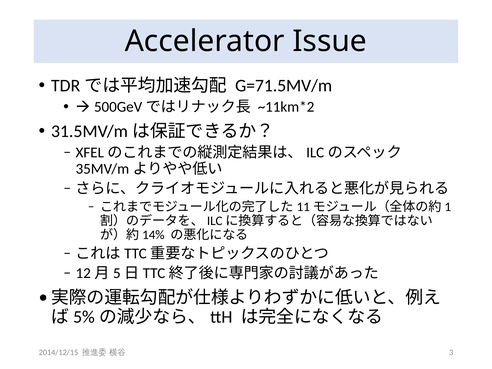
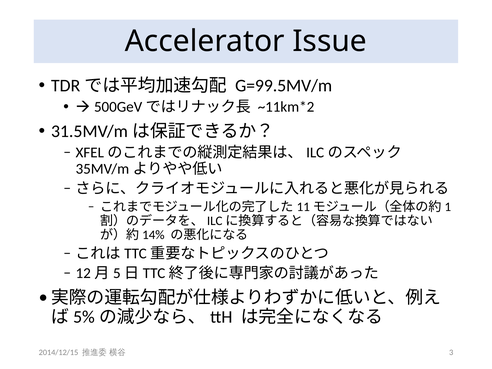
G=71.5MV/m: G=71.5MV/m -> G=99.5MV/m
